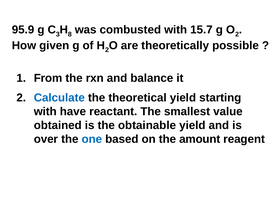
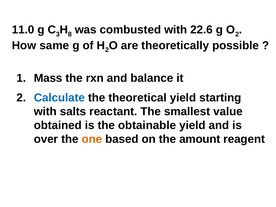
95.9: 95.9 -> 11.0
15.7: 15.7 -> 22.6
given: given -> same
From: From -> Mass
have: have -> salts
one colour: blue -> orange
